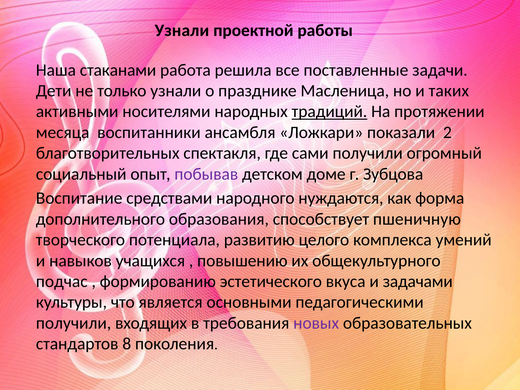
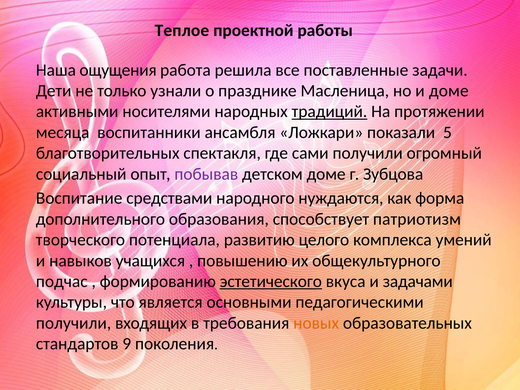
Узнали at (182, 30): Узнали -> Теплое
стаканами: стаканами -> ощущения
и таких: таких -> доме
2: 2 -> 5
пшеничную: пшеничную -> патриотизм
эстетического underline: none -> present
новых colour: purple -> orange
8: 8 -> 9
